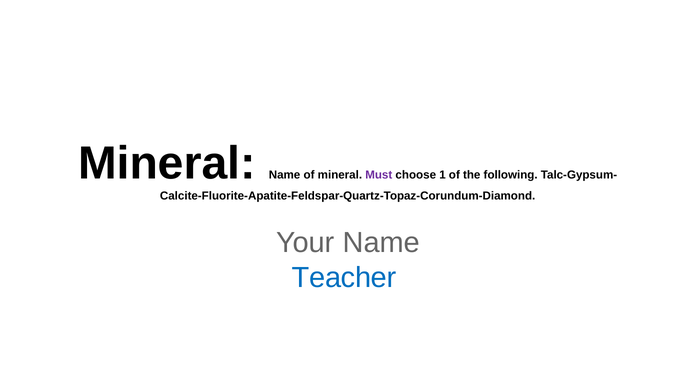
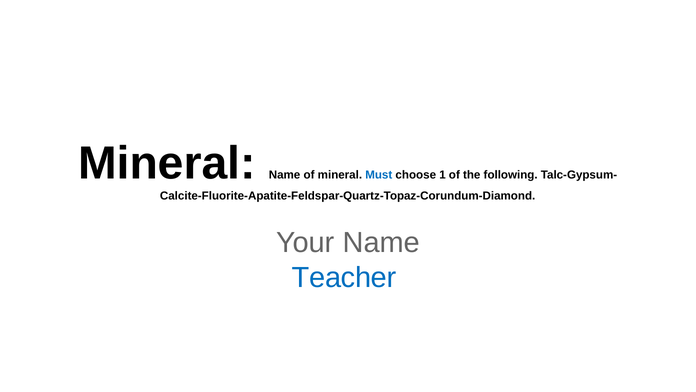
Must colour: purple -> blue
